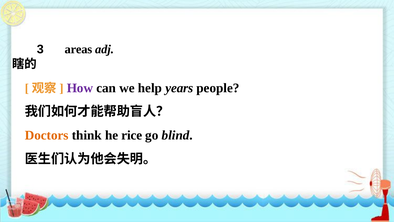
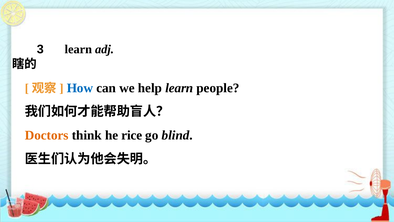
3 areas: areas -> learn
How colour: purple -> blue
help years: years -> learn
